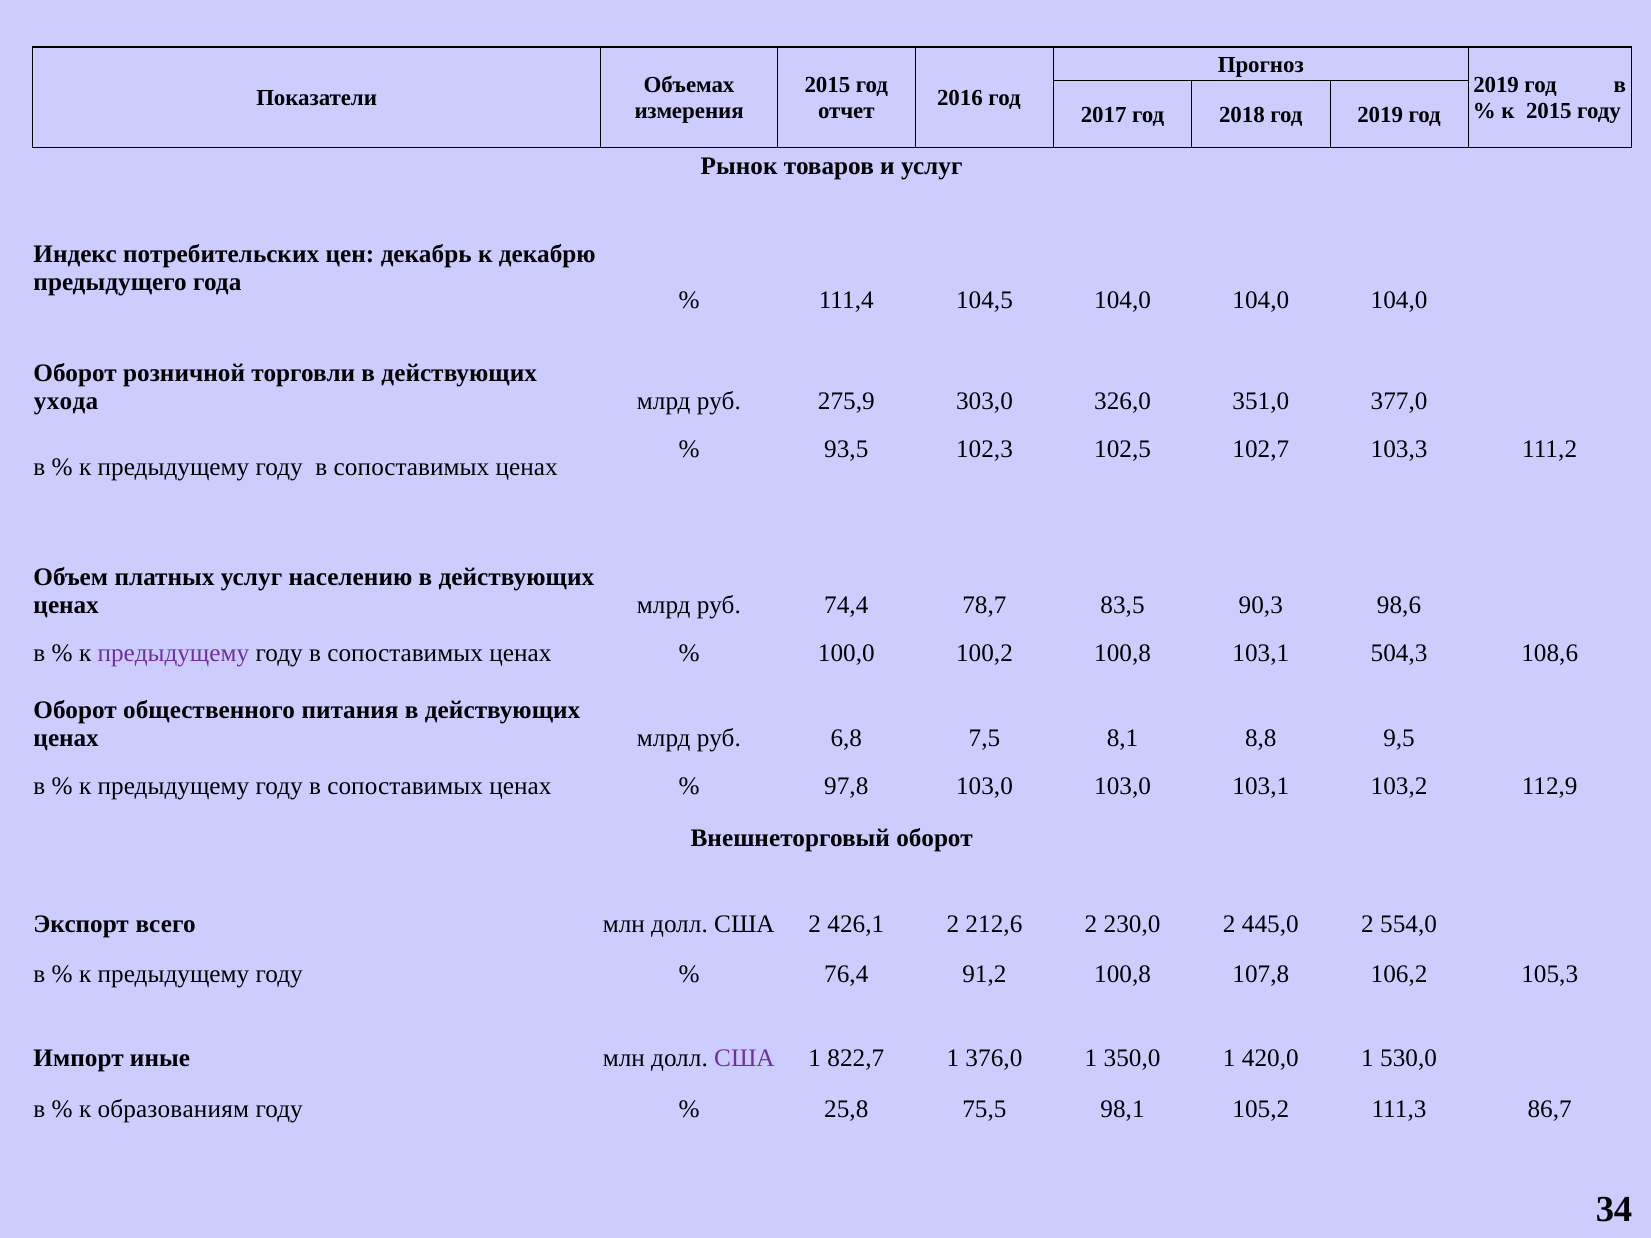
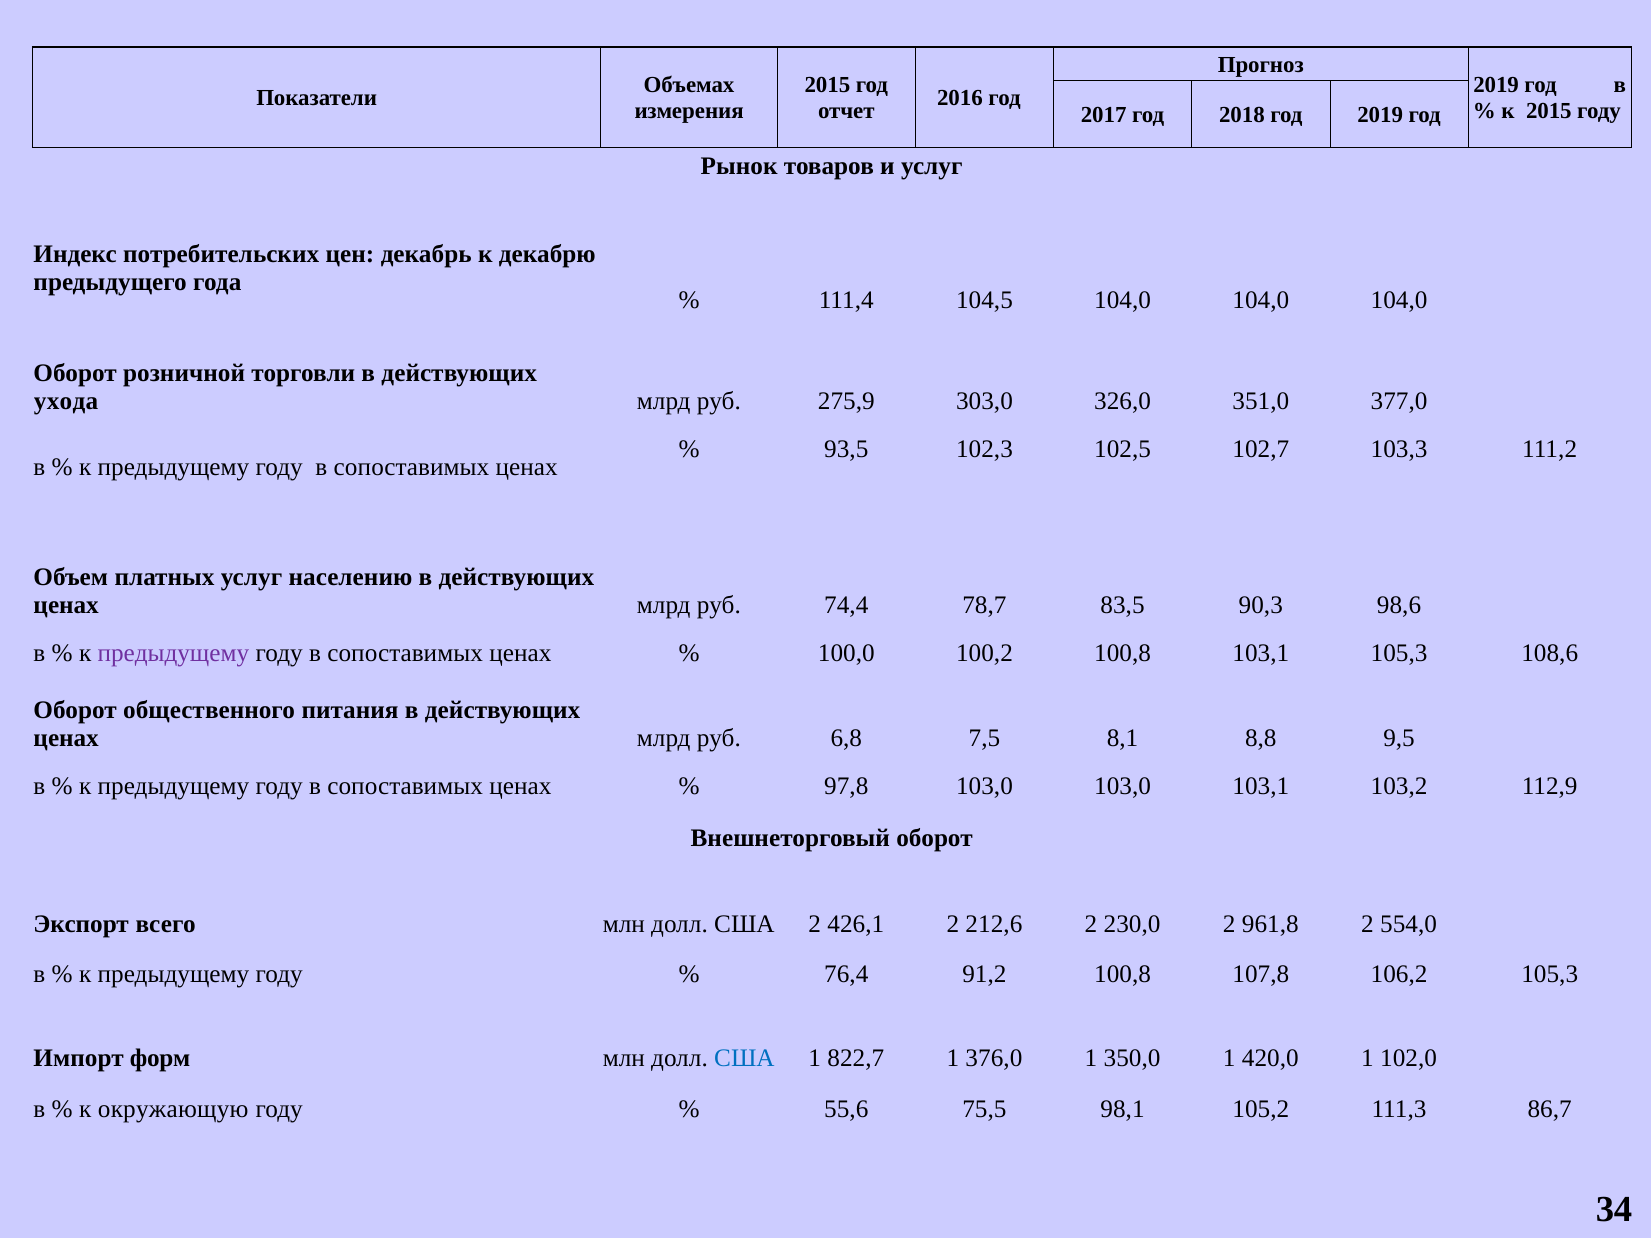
103,1 504,3: 504,3 -> 105,3
445,0: 445,0 -> 961,8
иные: иные -> форм
США at (744, 1058) colour: purple -> blue
530,0: 530,0 -> 102,0
образованиям: образованиям -> окружающую
25,8: 25,8 -> 55,6
